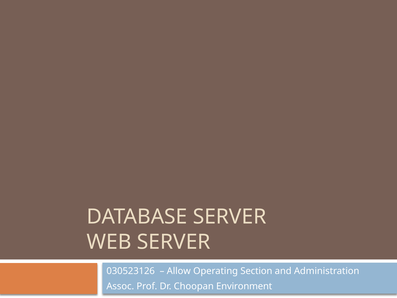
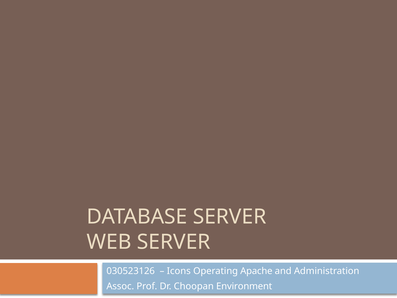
Allow: Allow -> Icons
Section: Section -> Apache
